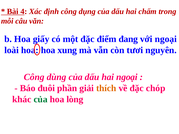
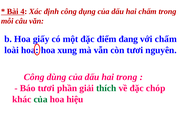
với ngoại: ngoại -> chấm
hai ngoại: ngoại -> trong
Báo đuôi: đuôi -> tươi
thích colour: orange -> green
lòng: lòng -> hiệu
